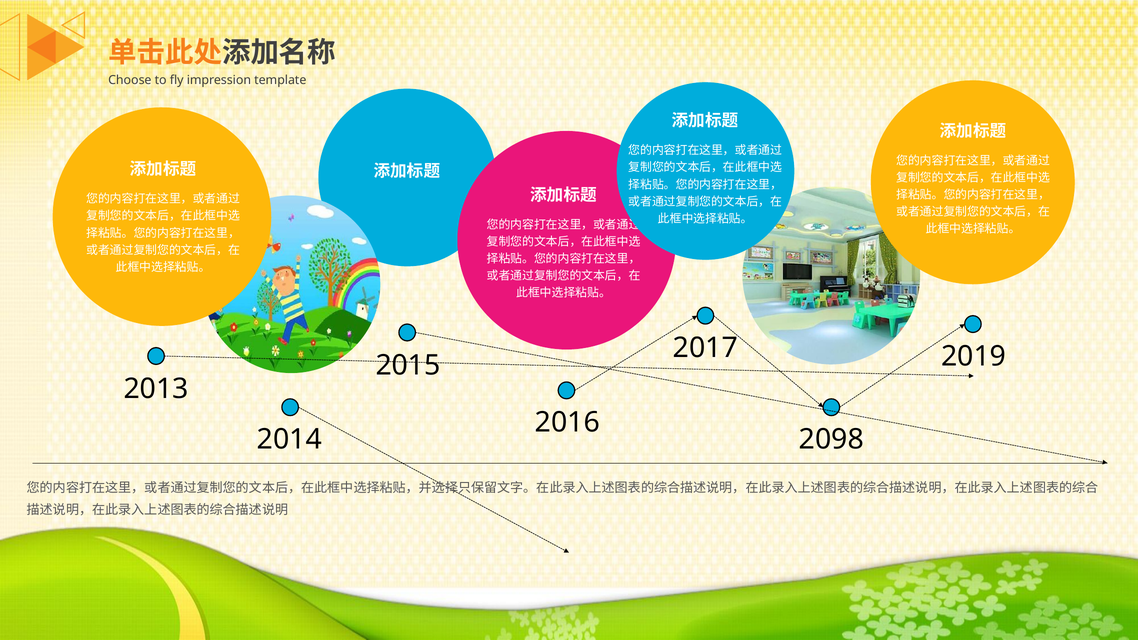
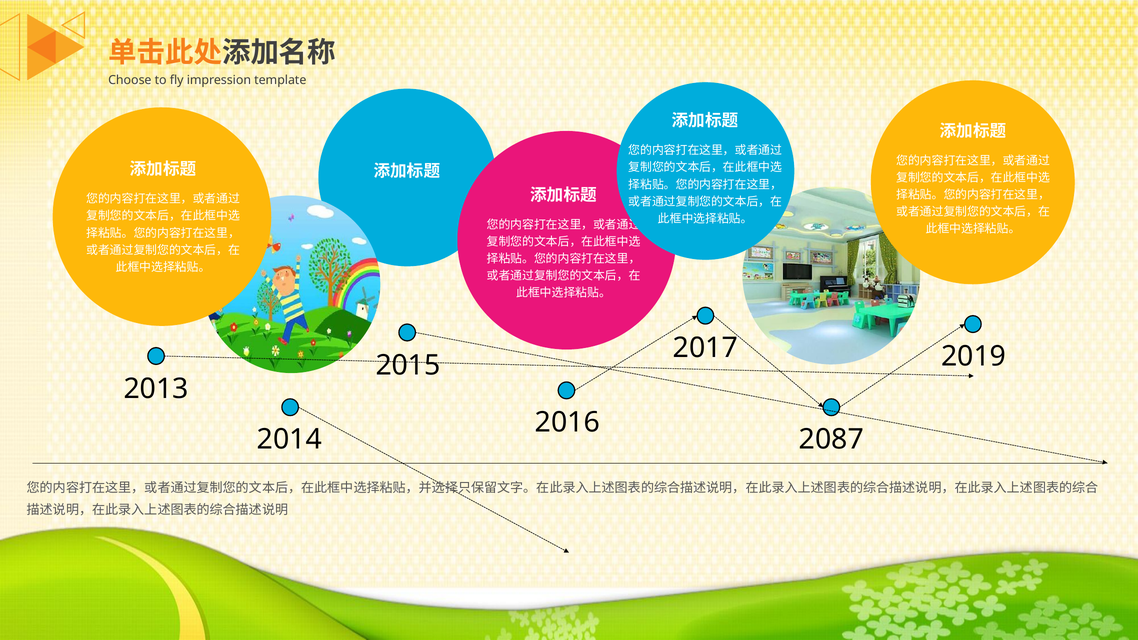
2098: 2098 -> 2087
